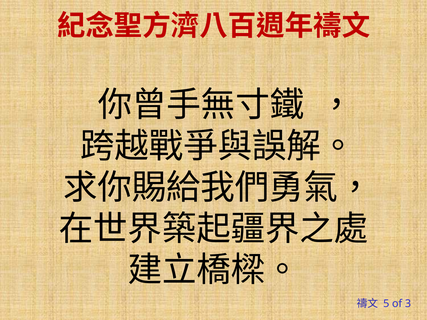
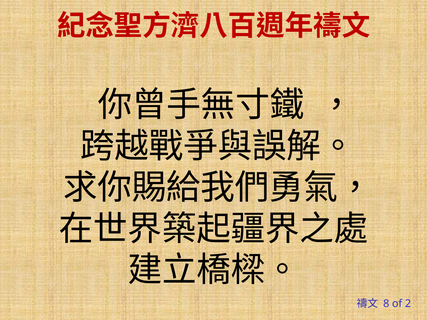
5: 5 -> 8
3: 3 -> 2
